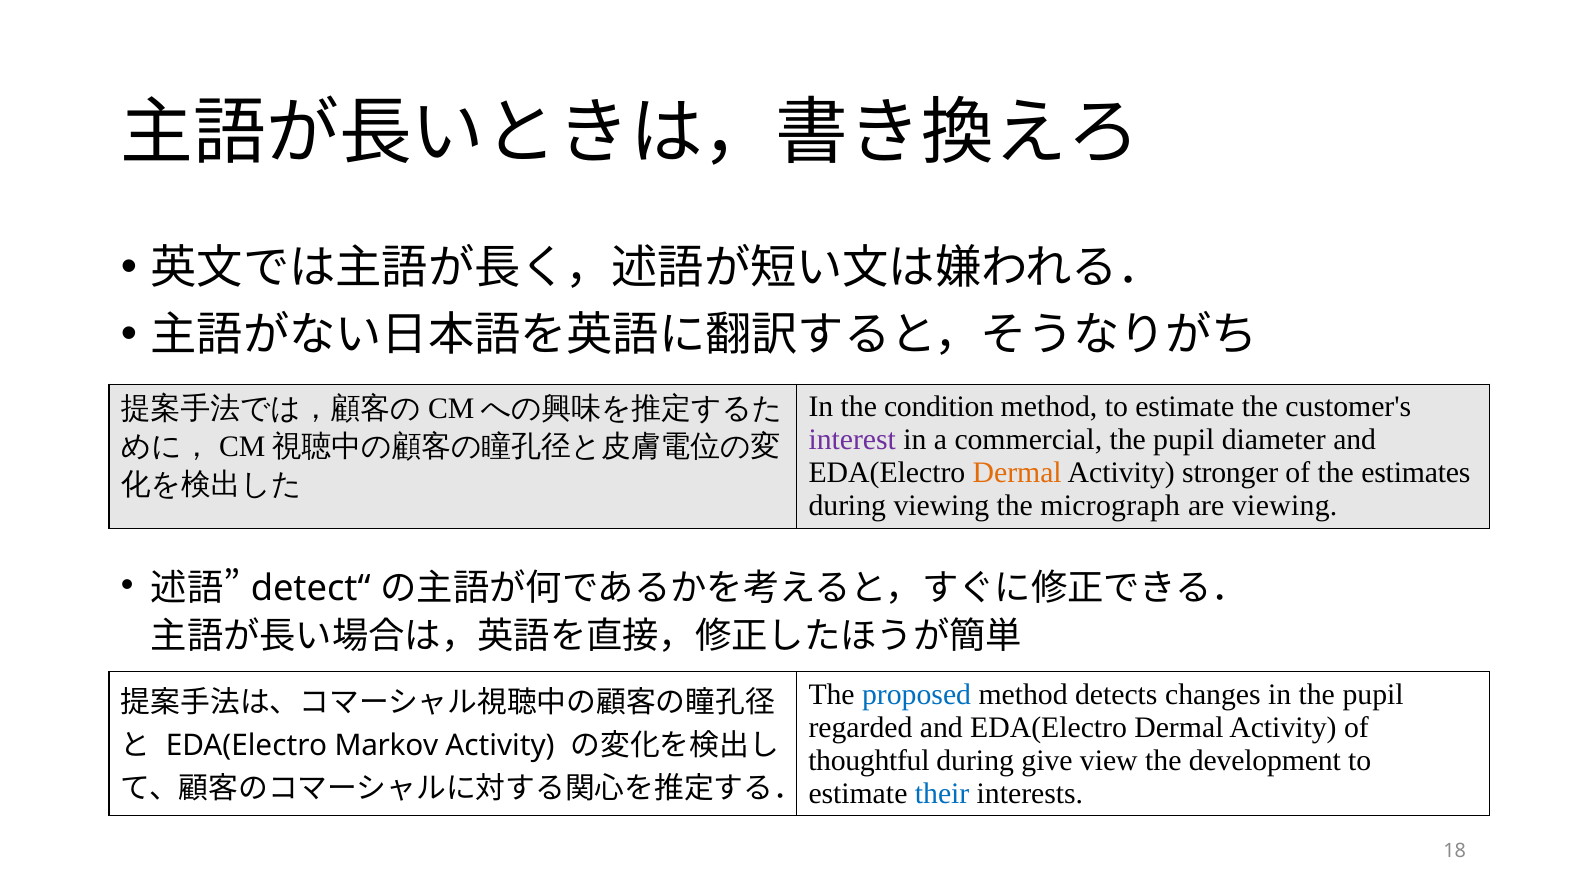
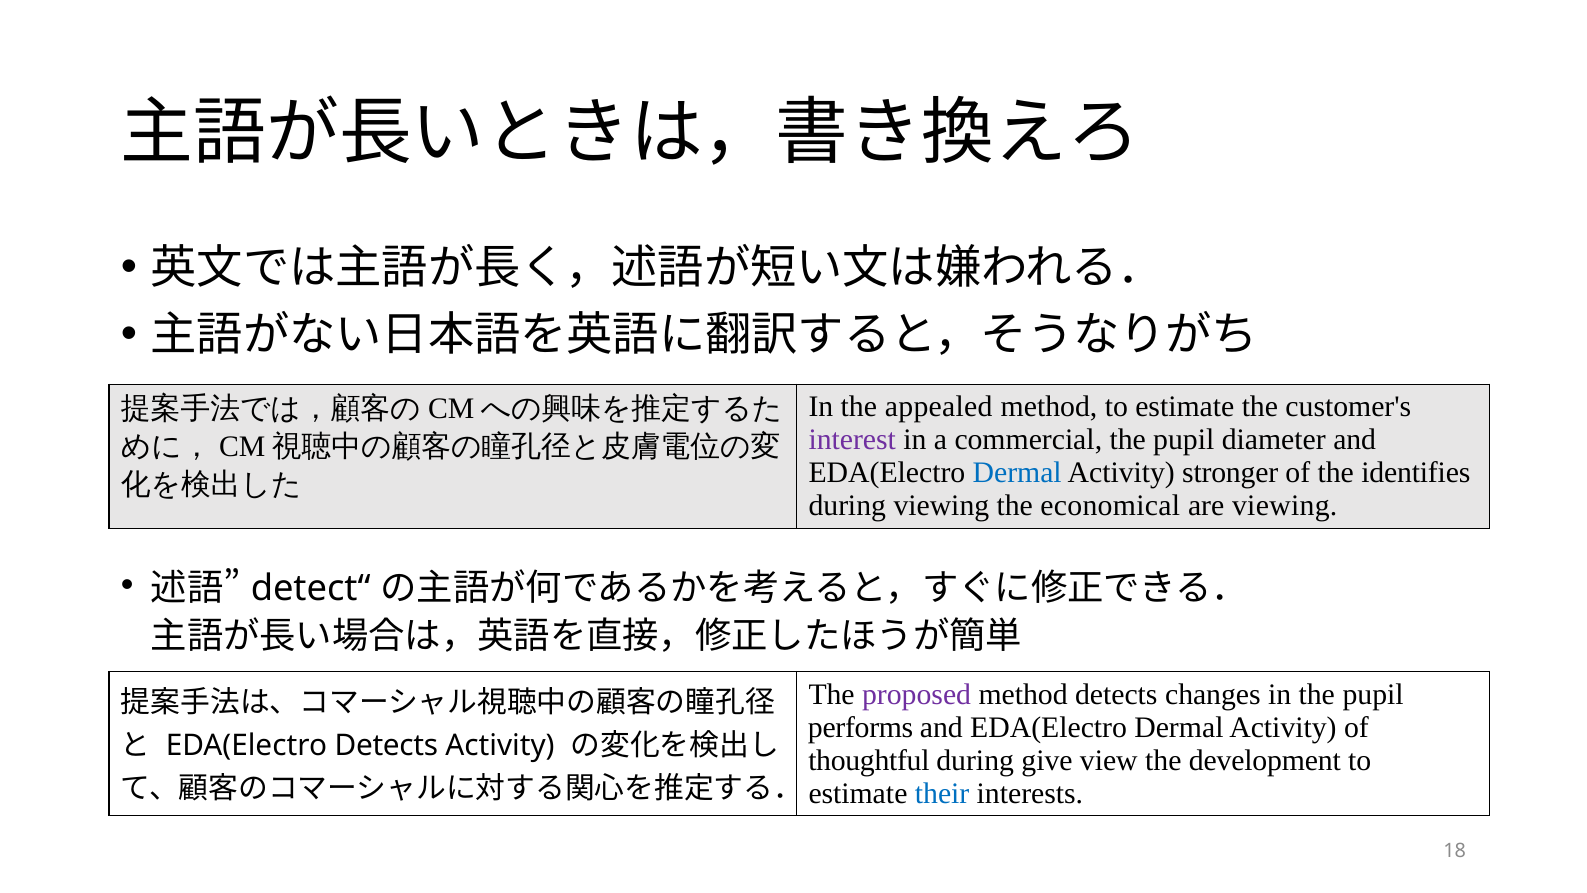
condition: condition -> appealed
Dermal at (1017, 473) colour: orange -> blue
estimates: estimates -> identifies
micrograph: micrograph -> economical
proposed colour: blue -> purple
regarded: regarded -> performs
EDA(Electro Markov: Markov -> Detects
